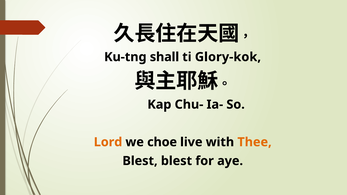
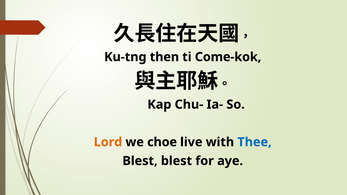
shall: shall -> then
Glory-kok: Glory-kok -> Come-kok
Thee colour: orange -> blue
